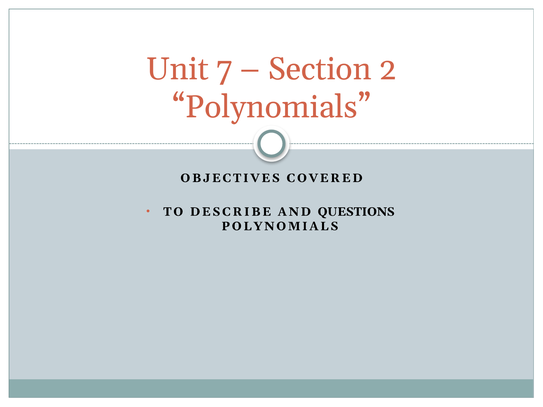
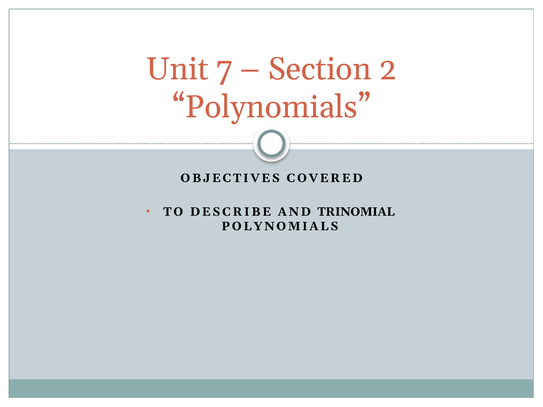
QUESTIONS: QUESTIONS -> TRINOMIAL
